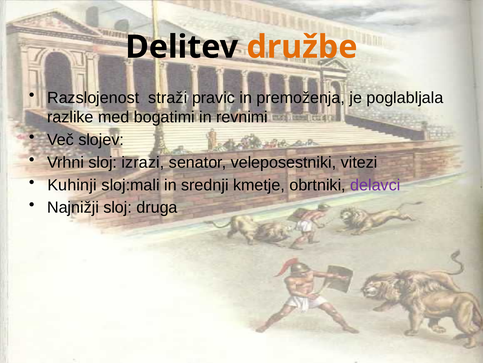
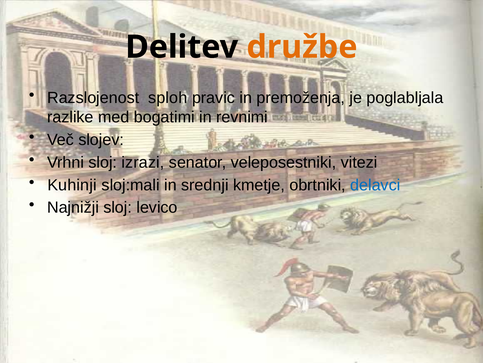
straži: straži -> sploh
delavci colour: purple -> blue
druga: druga -> levico
